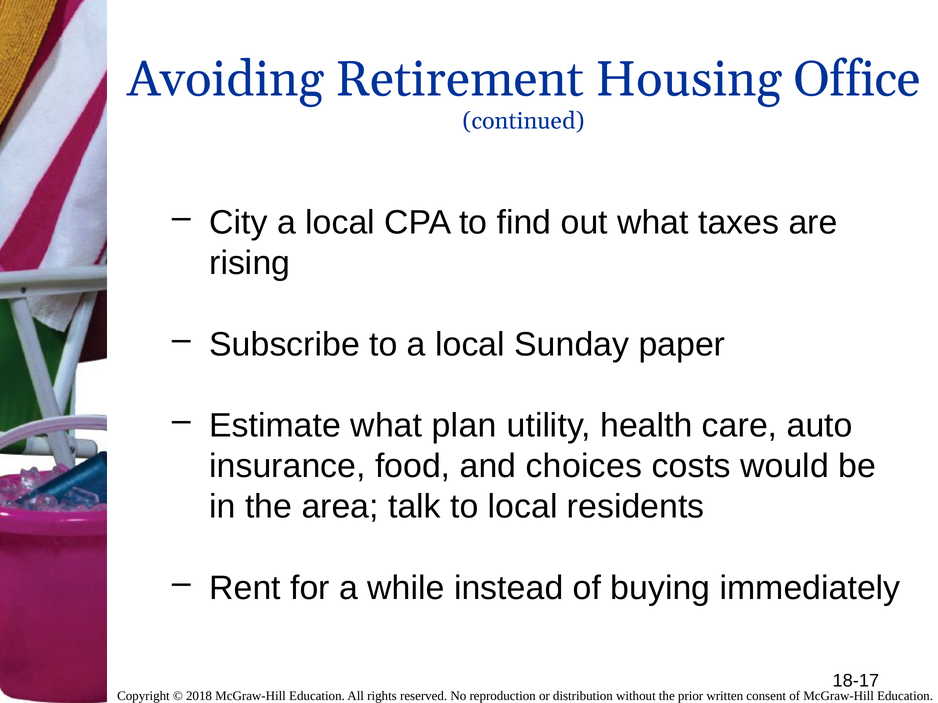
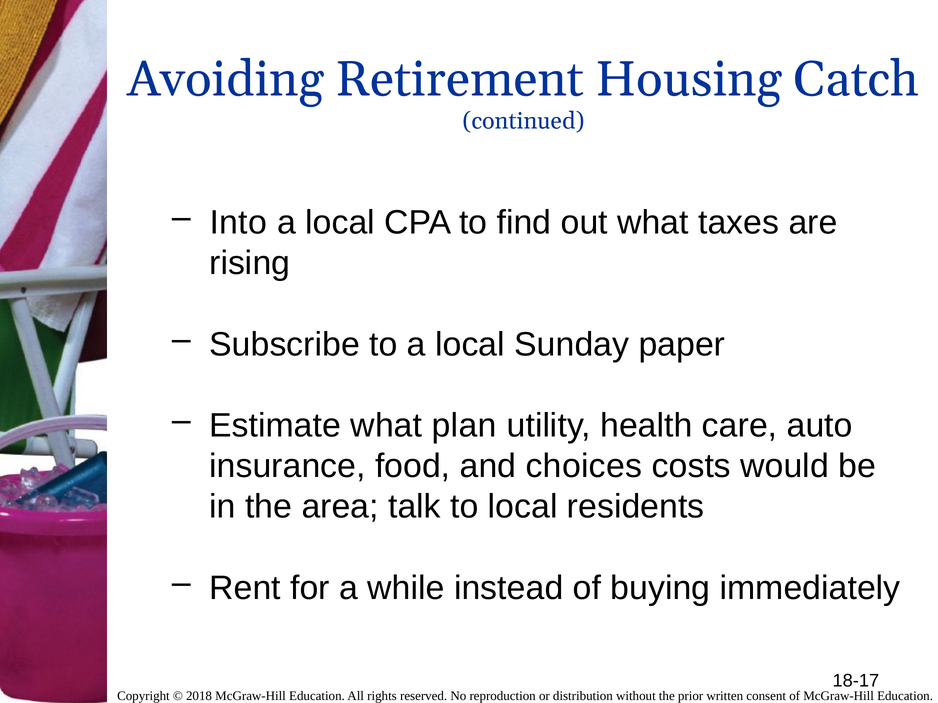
Office: Office -> Catch
City: City -> Into
